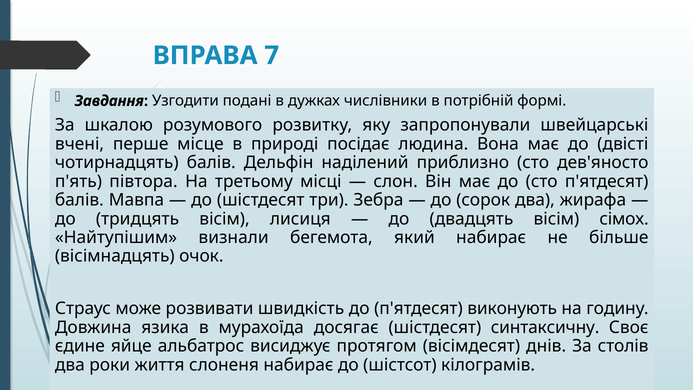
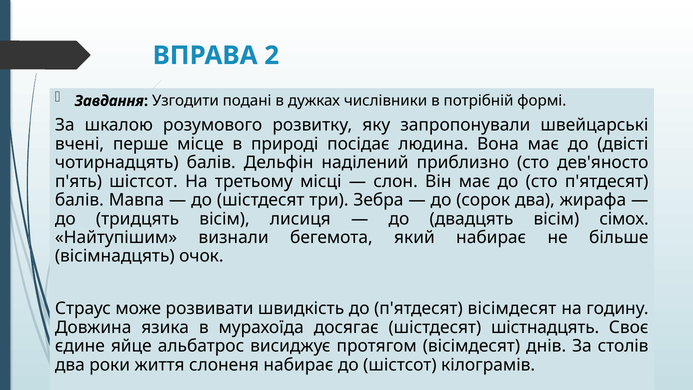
7: 7 -> 2
п'ять півтора: півтора -> шістсот
п'ятдесят виконують: виконують -> вісімдесят
синтаксичну: синтаксичну -> шістнадцять
